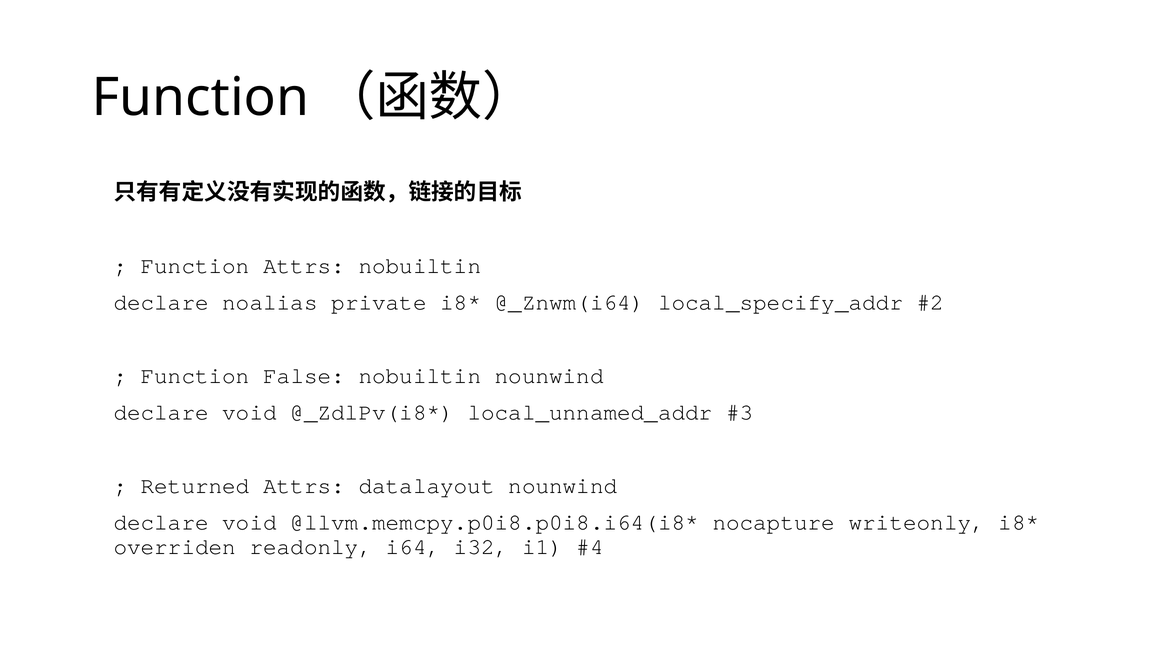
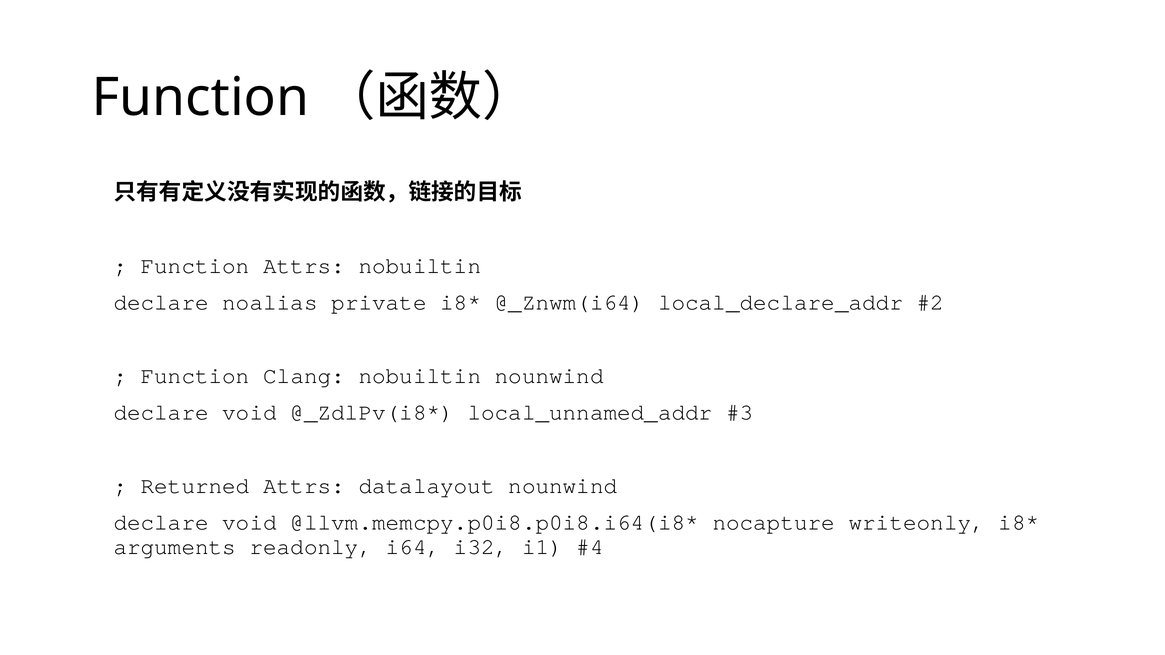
local_specify_addr: local_specify_addr -> local_declare_addr
False: False -> Clang
overriden: overriden -> arguments
